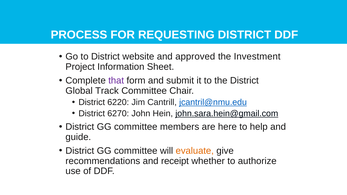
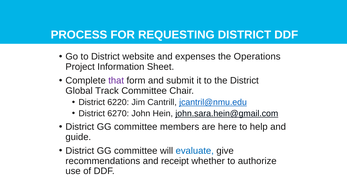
approved: approved -> expenses
Investment: Investment -> Operations
evaluate colour: orange -> blue
